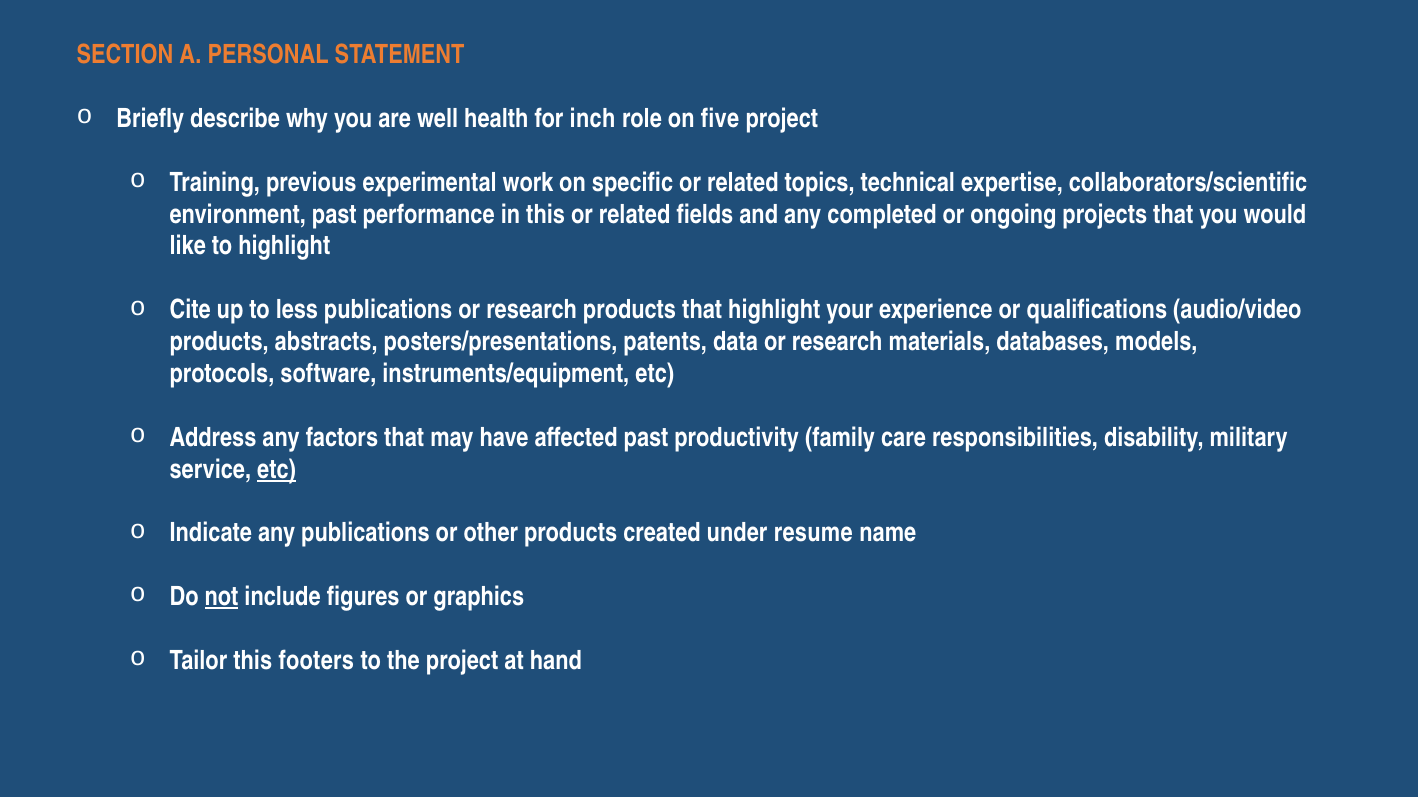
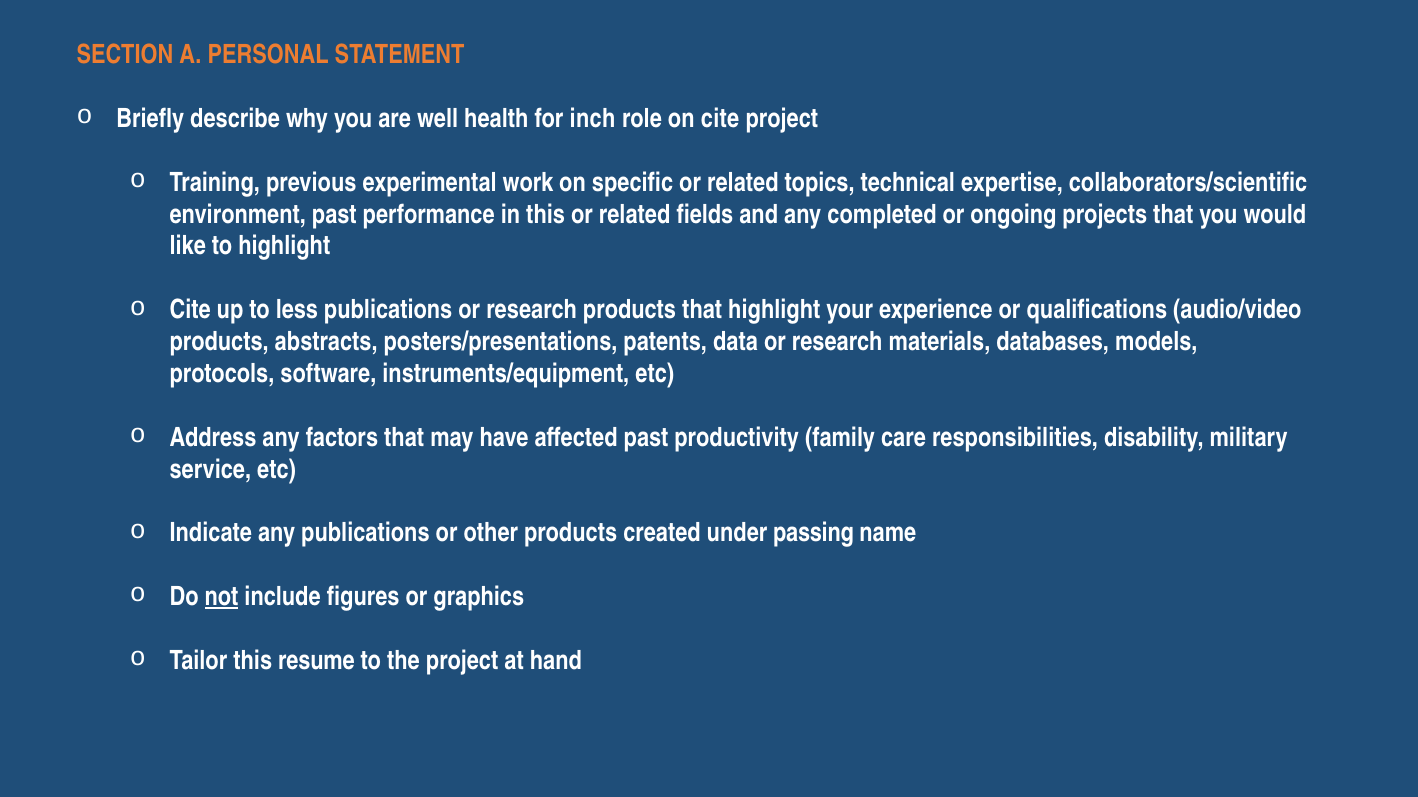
on five: five -> cite
etc at (277, 470) underline: present -> none
resume: resume -> passing
footers: footers -> resume
